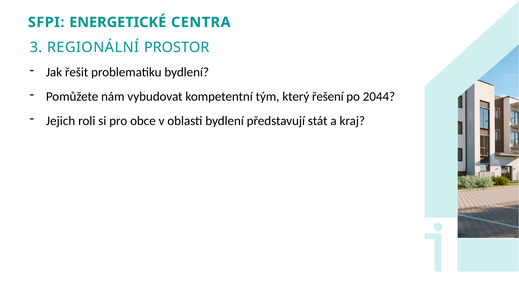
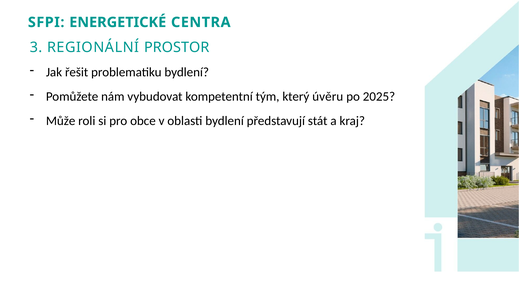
řešení: řešení -> úvěru
2044: 2044 -> 2025
Jejich: Jejich -> Může
